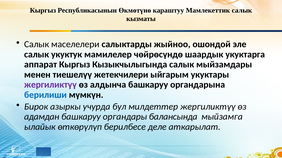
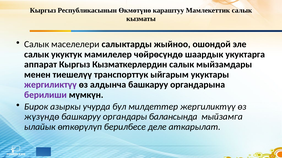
Кызыкчылыгында: Кызыкчылыгында -> Кызматкерлердин
жетекчилери: жетекчилери -> транспорттук
берилиши colour: blue -> purple
адамдан: адамдан -> жүзүндө
